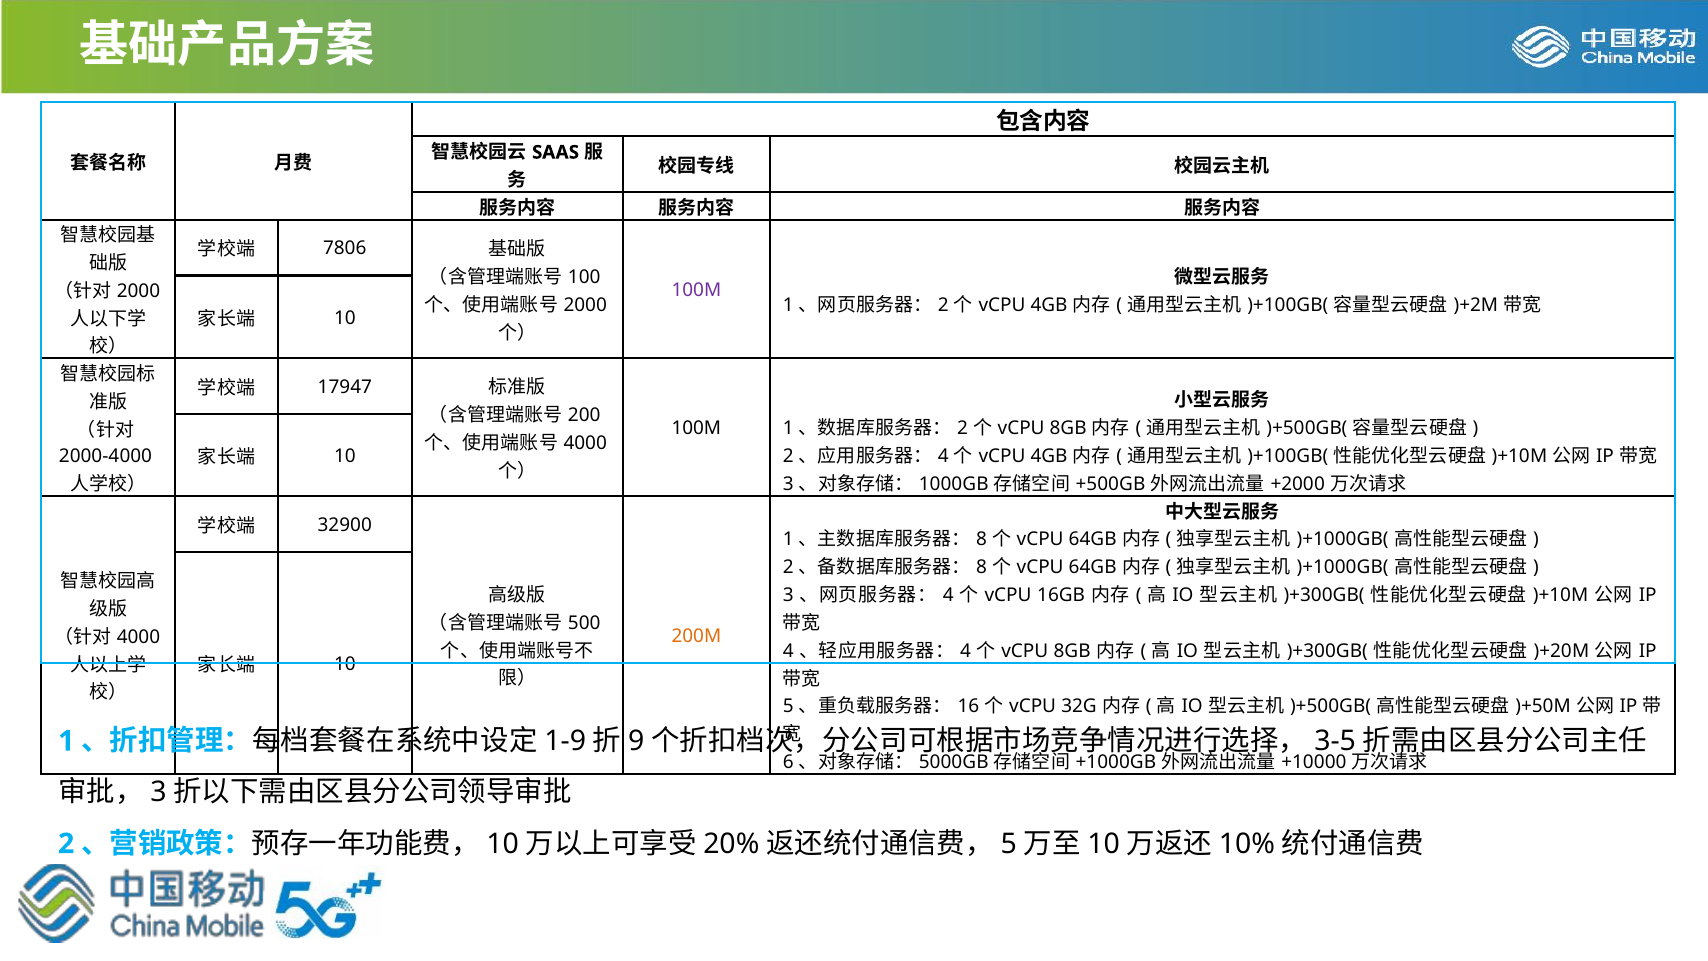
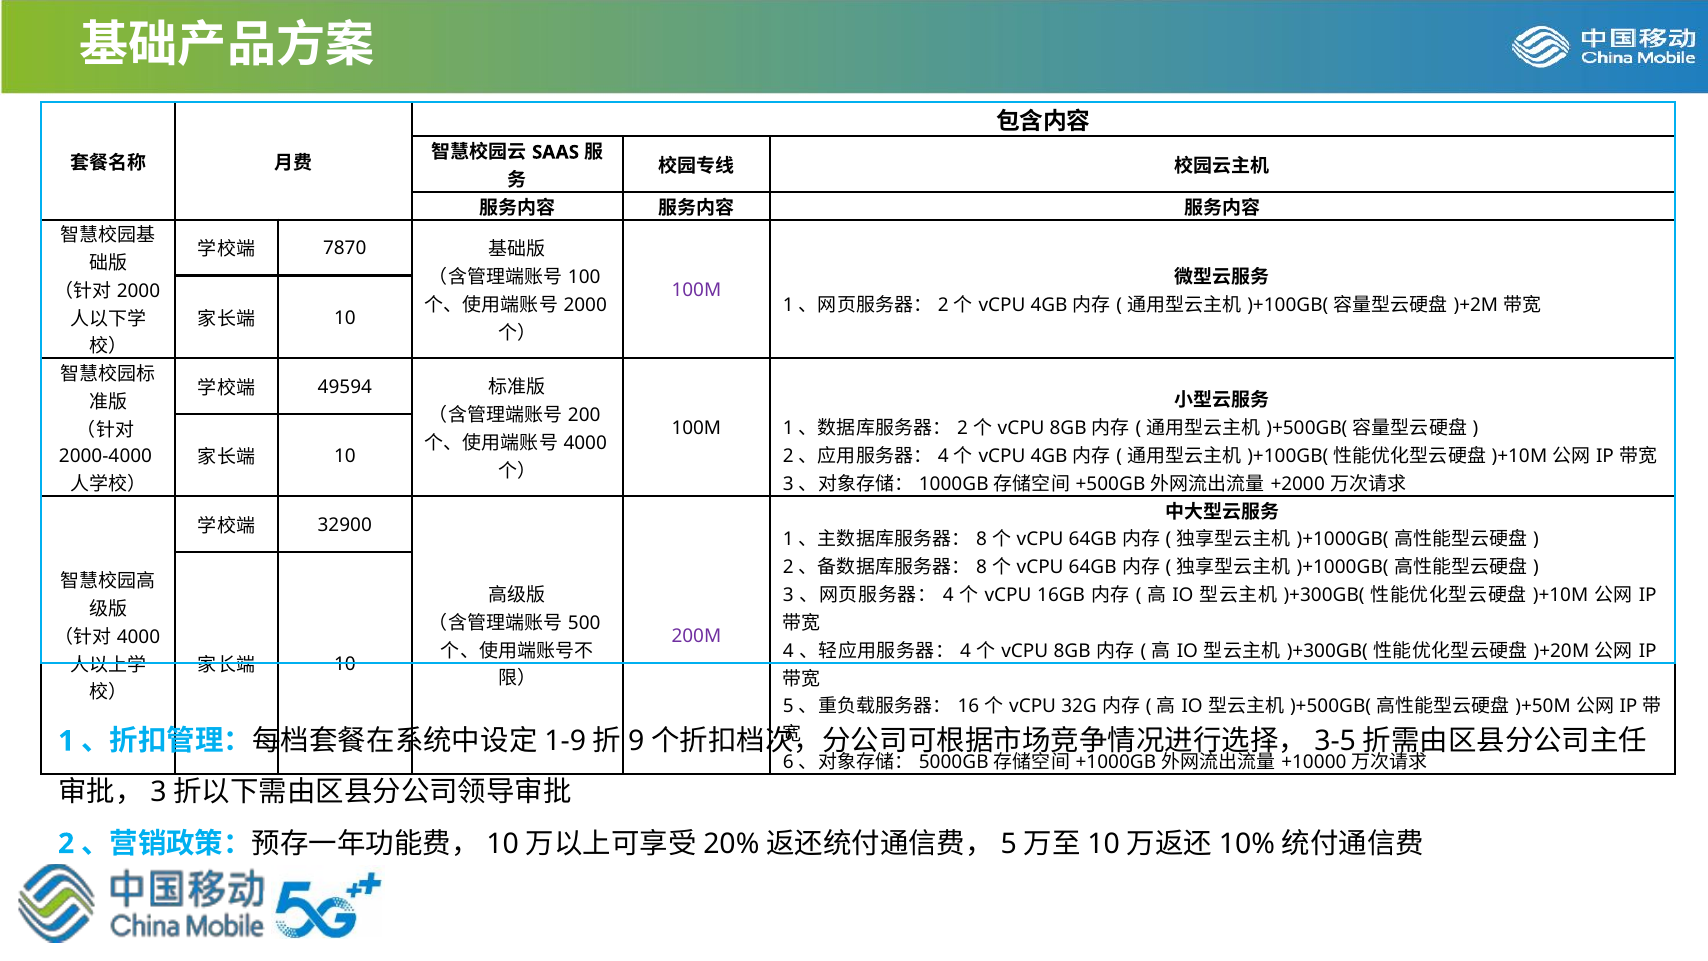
7806: 7806 -> 7870
17947: 17947 -> 49594
200M colour: orange -> purple
